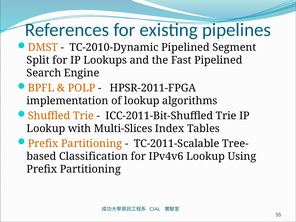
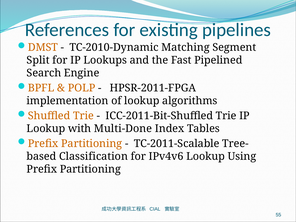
TC-2010-Dynamic Pipelined: Pipelined -> Matching
Multi-Slices: Multi-Slices -> Multi-Done
